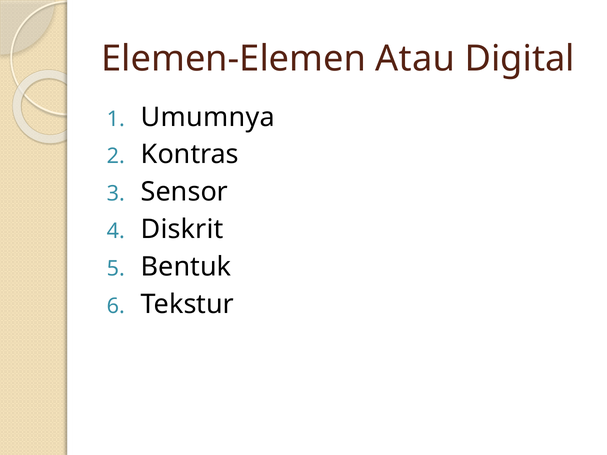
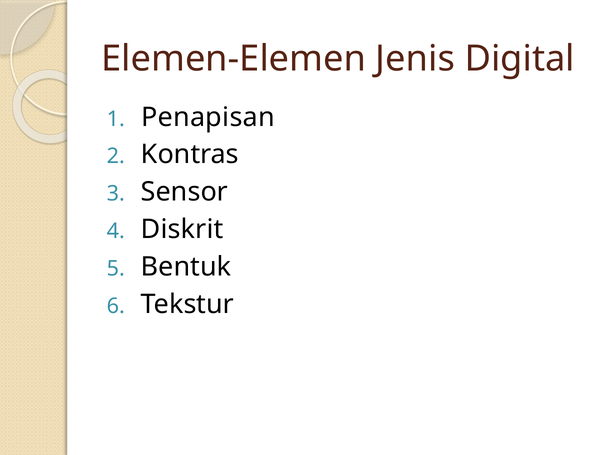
Atau: Atau -> Jenis
Umumnya: Umumnya -> Penapisan
